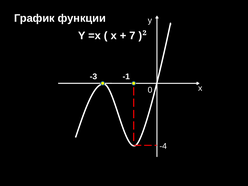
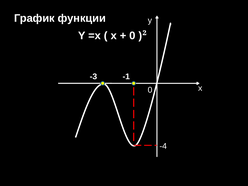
7 at (132, 36): 7 -> 0
